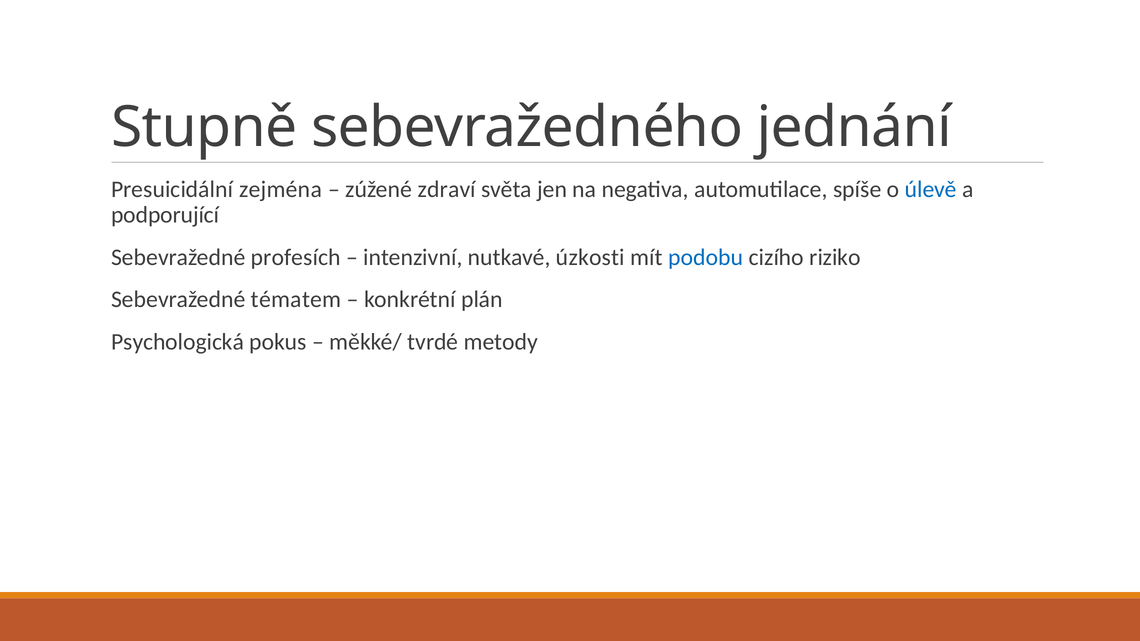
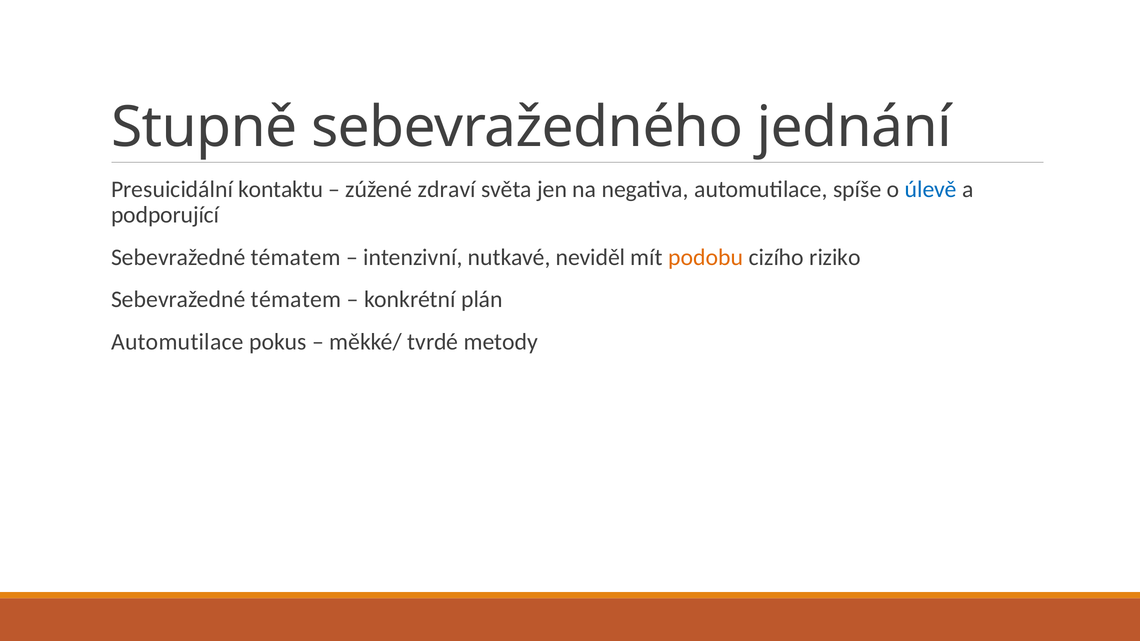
zejména: zejména -> kontaktu
profesích at (296, 257): profesích -> tématem
úzkosti: úzkosti -> neviděl
podobu colour: blue -> orange
Psychologická at (178, 342): Psychologická -> Automutilace
